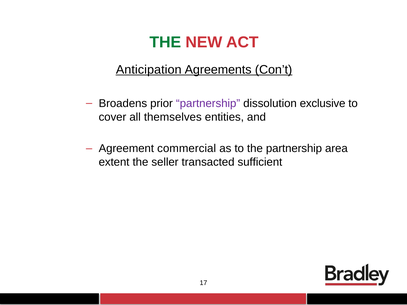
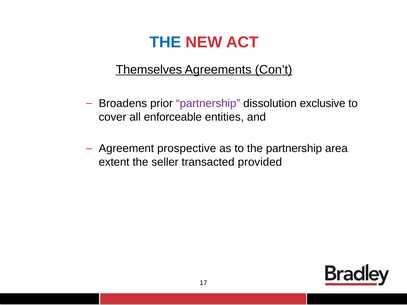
THE at (165, 42) colour: green -> blue
Anticipation: Anticipation -> Themselves
themselves: themselves -> enforceable
commercial: commercial -> prospective
sufficient: sufficient -> provided
